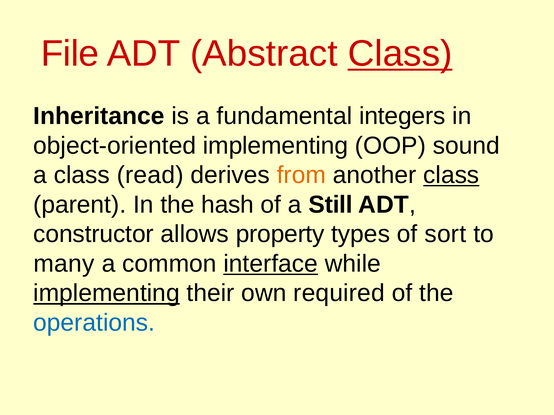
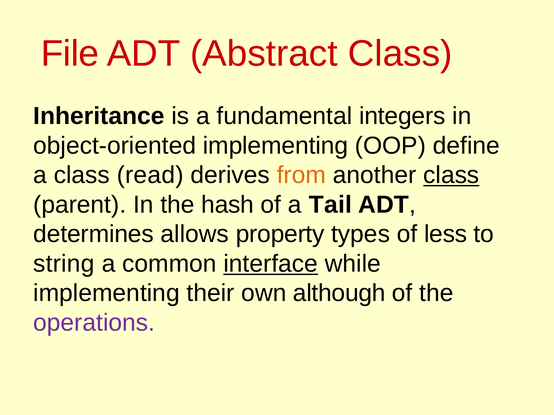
Class at (400, 54) underline: present -> none
sound: sound -> define
Still: Still -> Tail
constructor: constructor -> determines
sort: sort -> less
many: many -> string
implementing at (106, 294) underline: present -> none
required: required -> although
operations colour: blue -> purple
